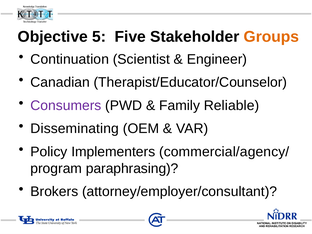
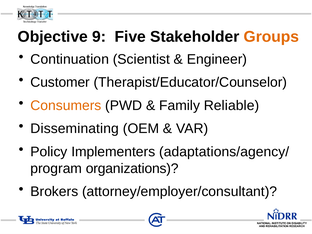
5: 5 -> 9
Canadian: Canadian -> Customer
Consumers colour: purple -> orange
commercial/agency/: commercial/agency/ -> adaptations/agency/
paraphrasing: paraphrasing -> organizations
